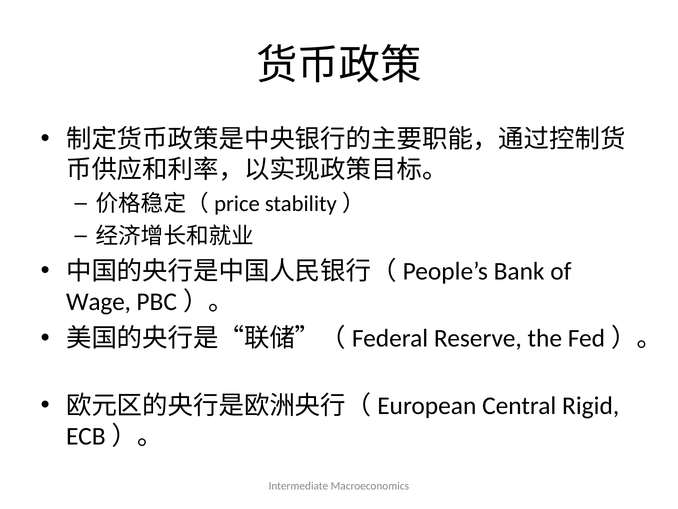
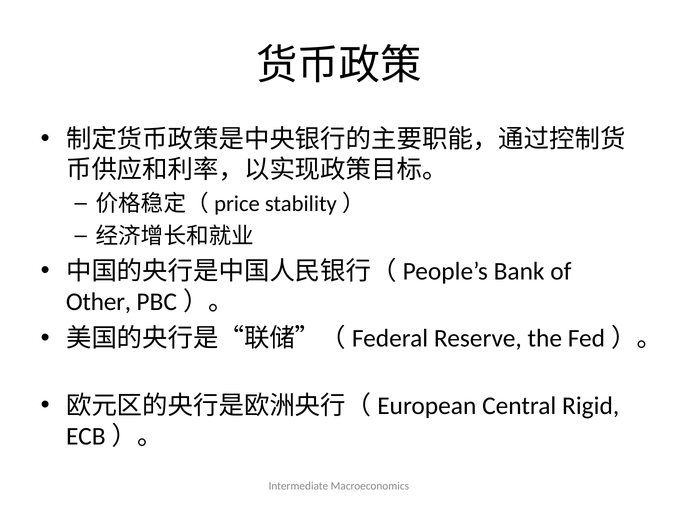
Wage: Wage -> Other
